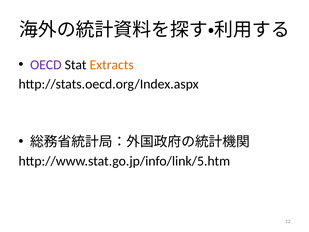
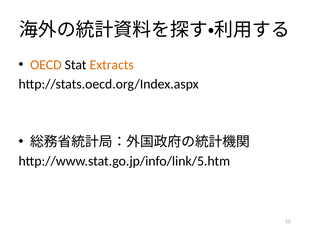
OECD colour: purple -> orange
